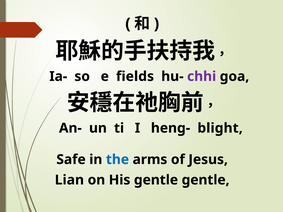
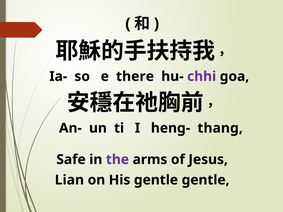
fields: fields -> there
blight: blight -> thang
the colour: blue -> purple
